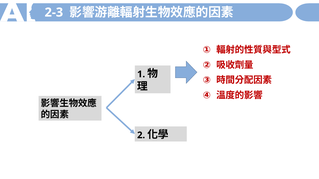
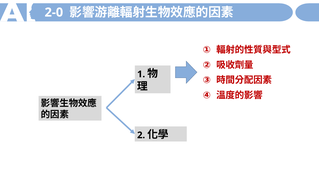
2-3: 2-3 -> 2-0
